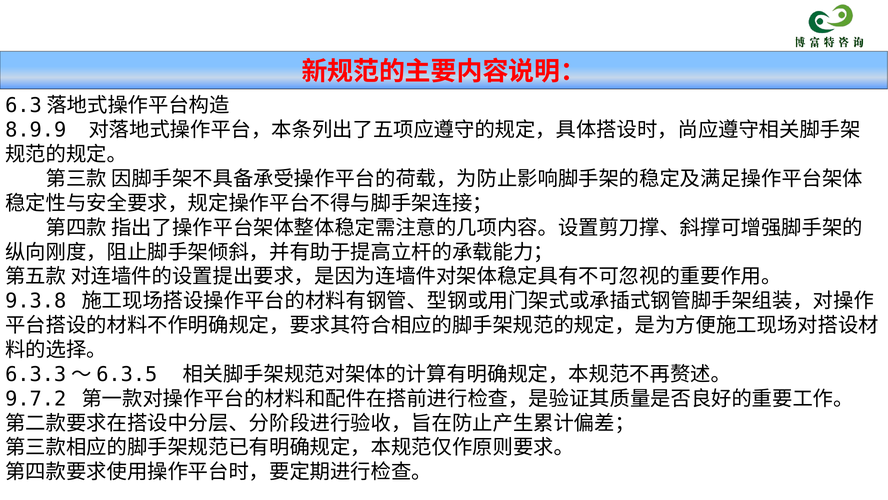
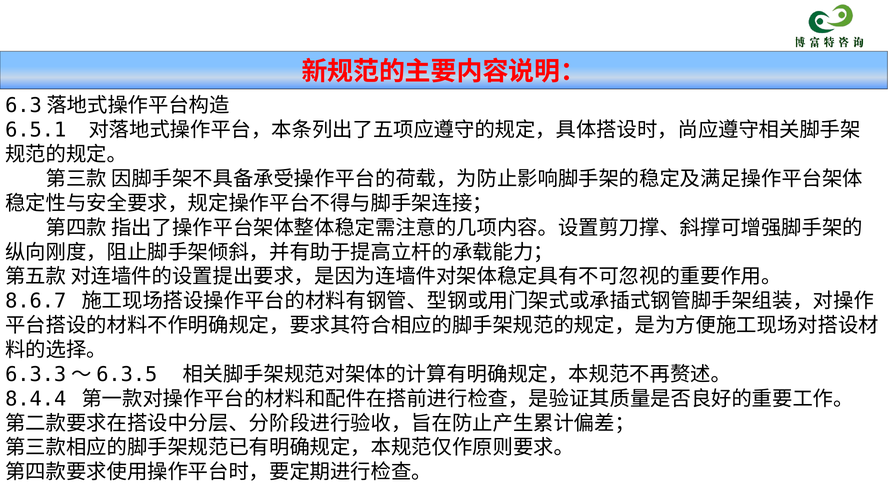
8.9.9: 8.9.9 -> 6.5.1
9.3.8: 9.3.8 -> 8.6.7
9.7.2: 9.7.2 -> 8.4.4
